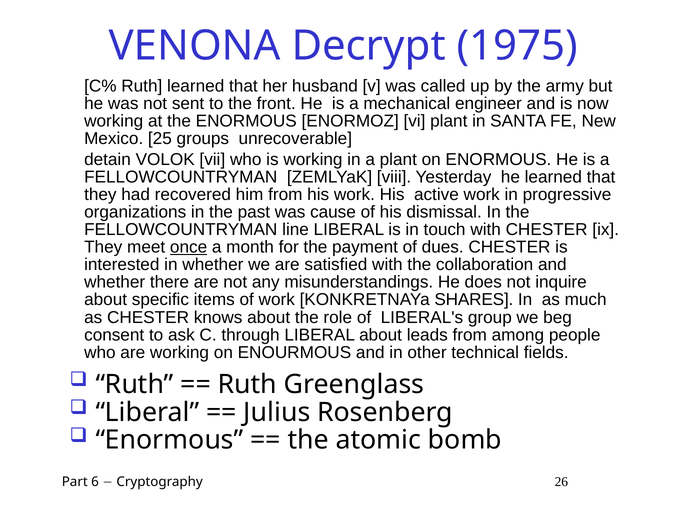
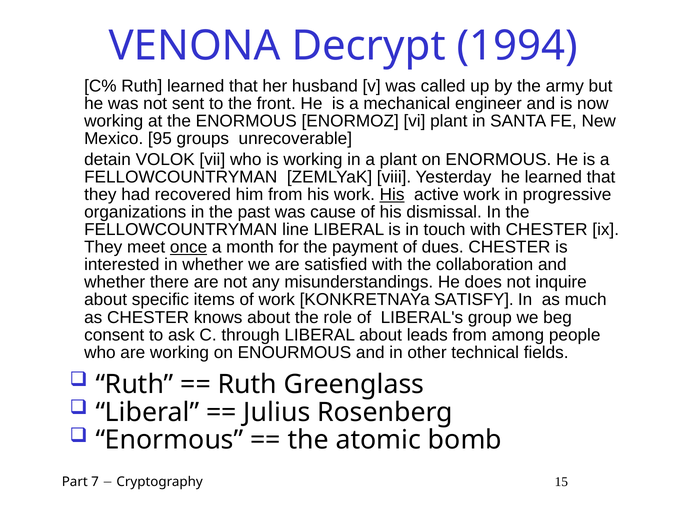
1975: 1975 -> 1994
25: 25 -> 95
His at (392, 195) underline: none -> present
SHARES: SHARES -> SATISFY
6: 6 -> 7
26: 26 -> 15
